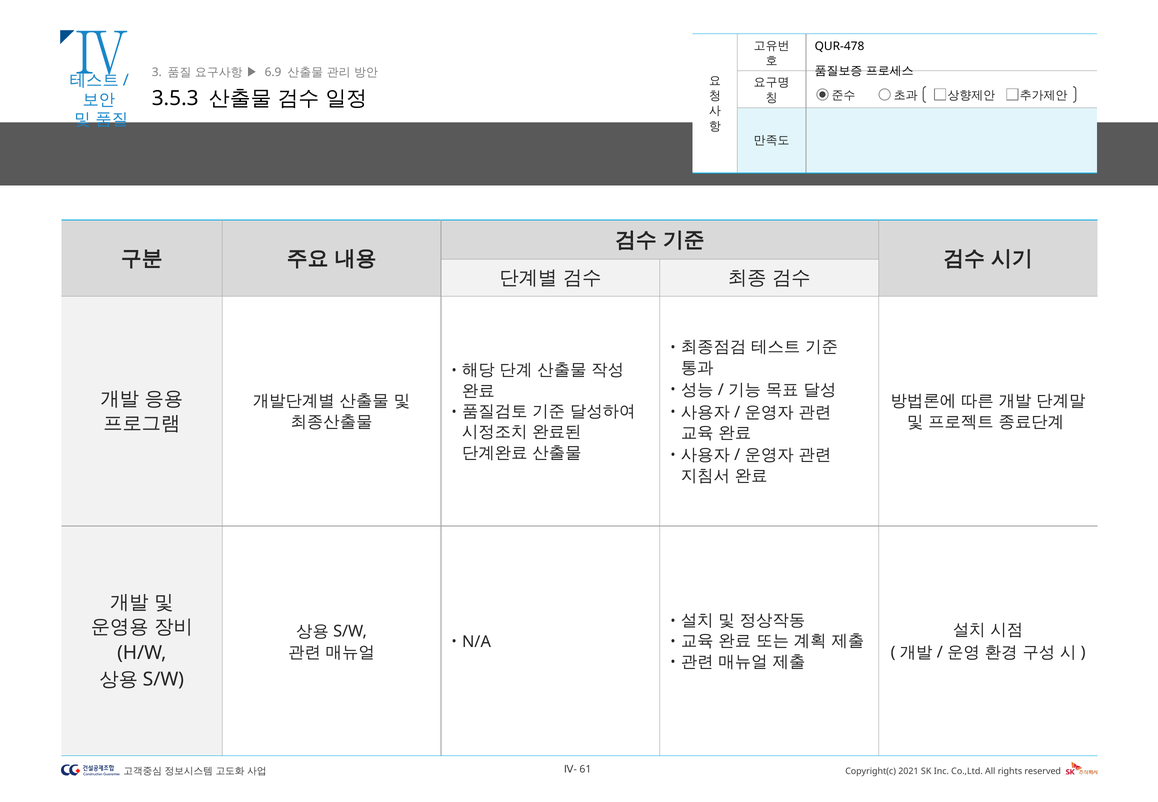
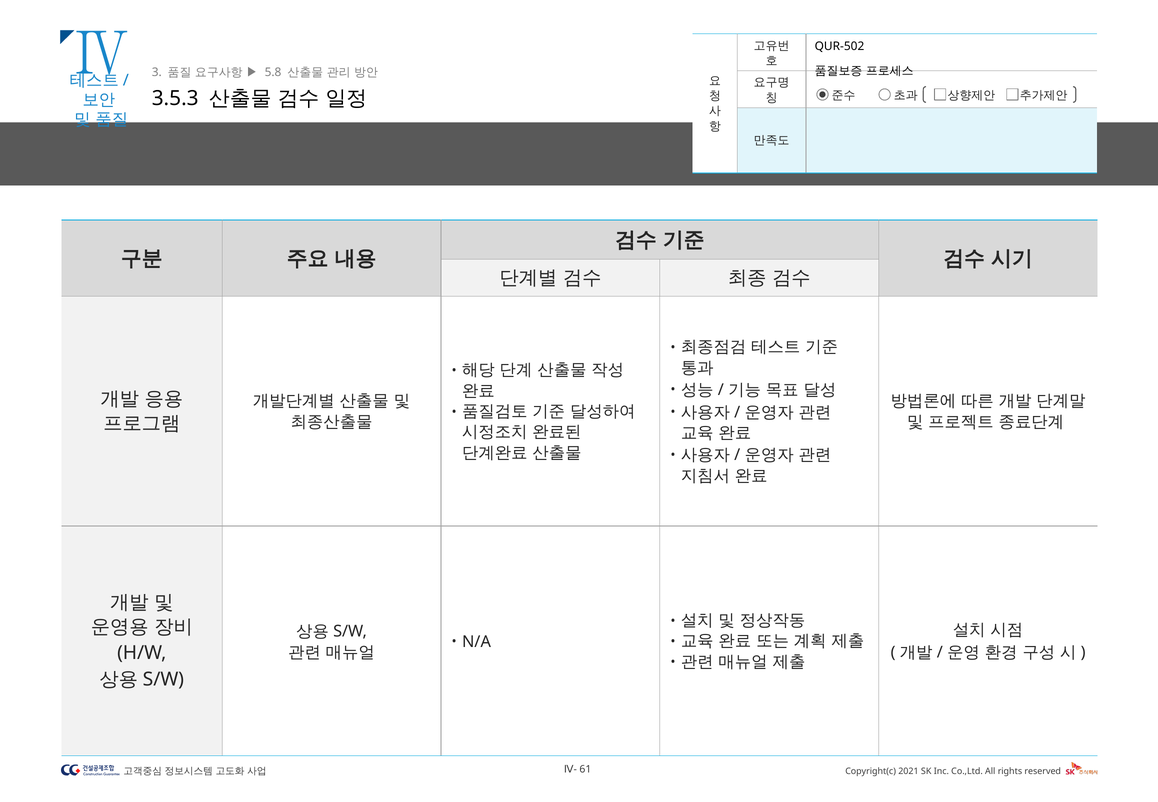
QUR-478: QUR-478 -> QUR-502
6.9: 6.9 -> 5.8
